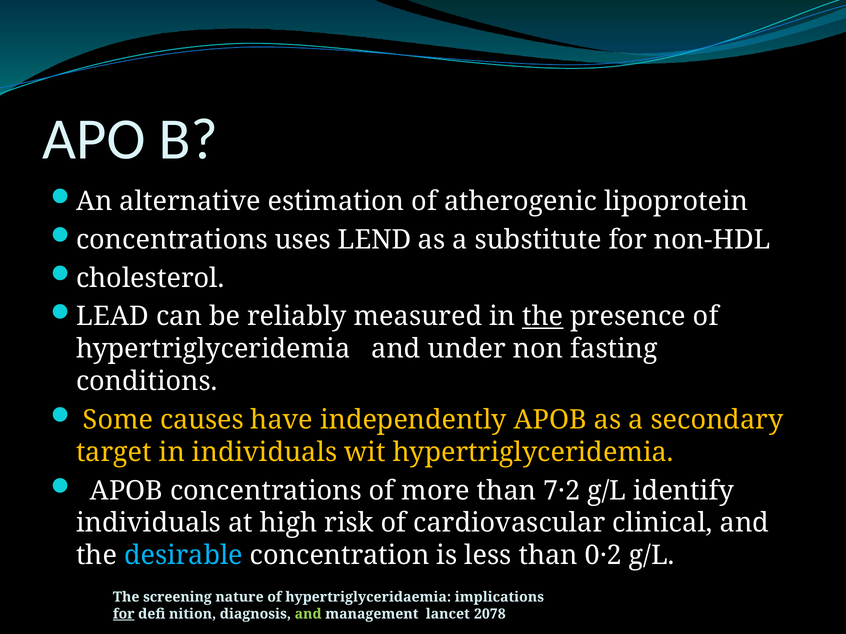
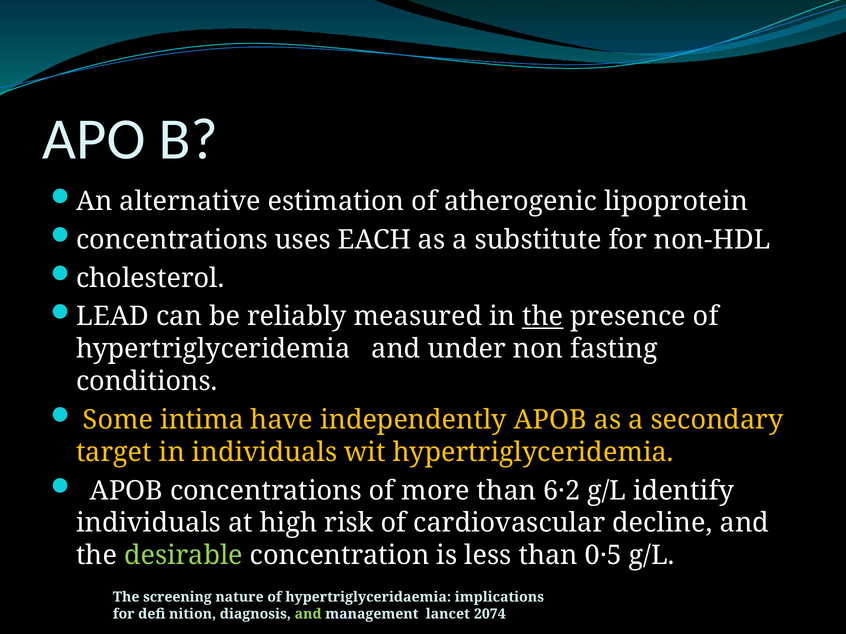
LEND: LEND -> EACH
causes: causes -> intima
7·2: 7·2 -> 6·2
clinical: clinical -> decline
desirable colour: light blue -> light green
0·2: 0·2 -> 0·5
for at (124, 614) underline: present -> none
2078: 2078 -> 2074
